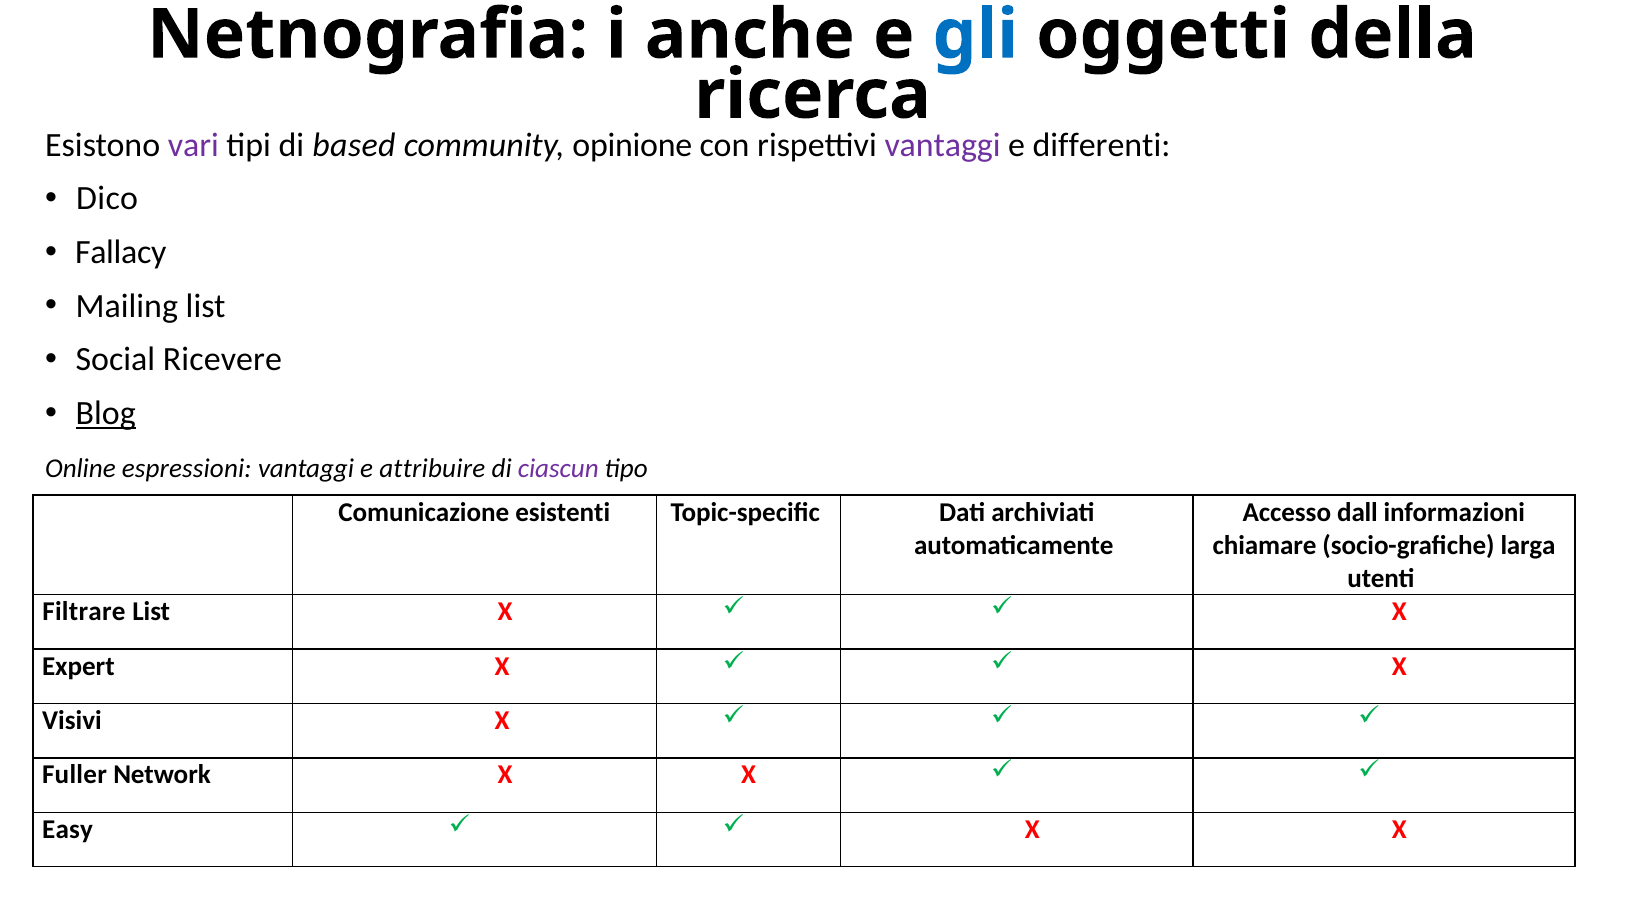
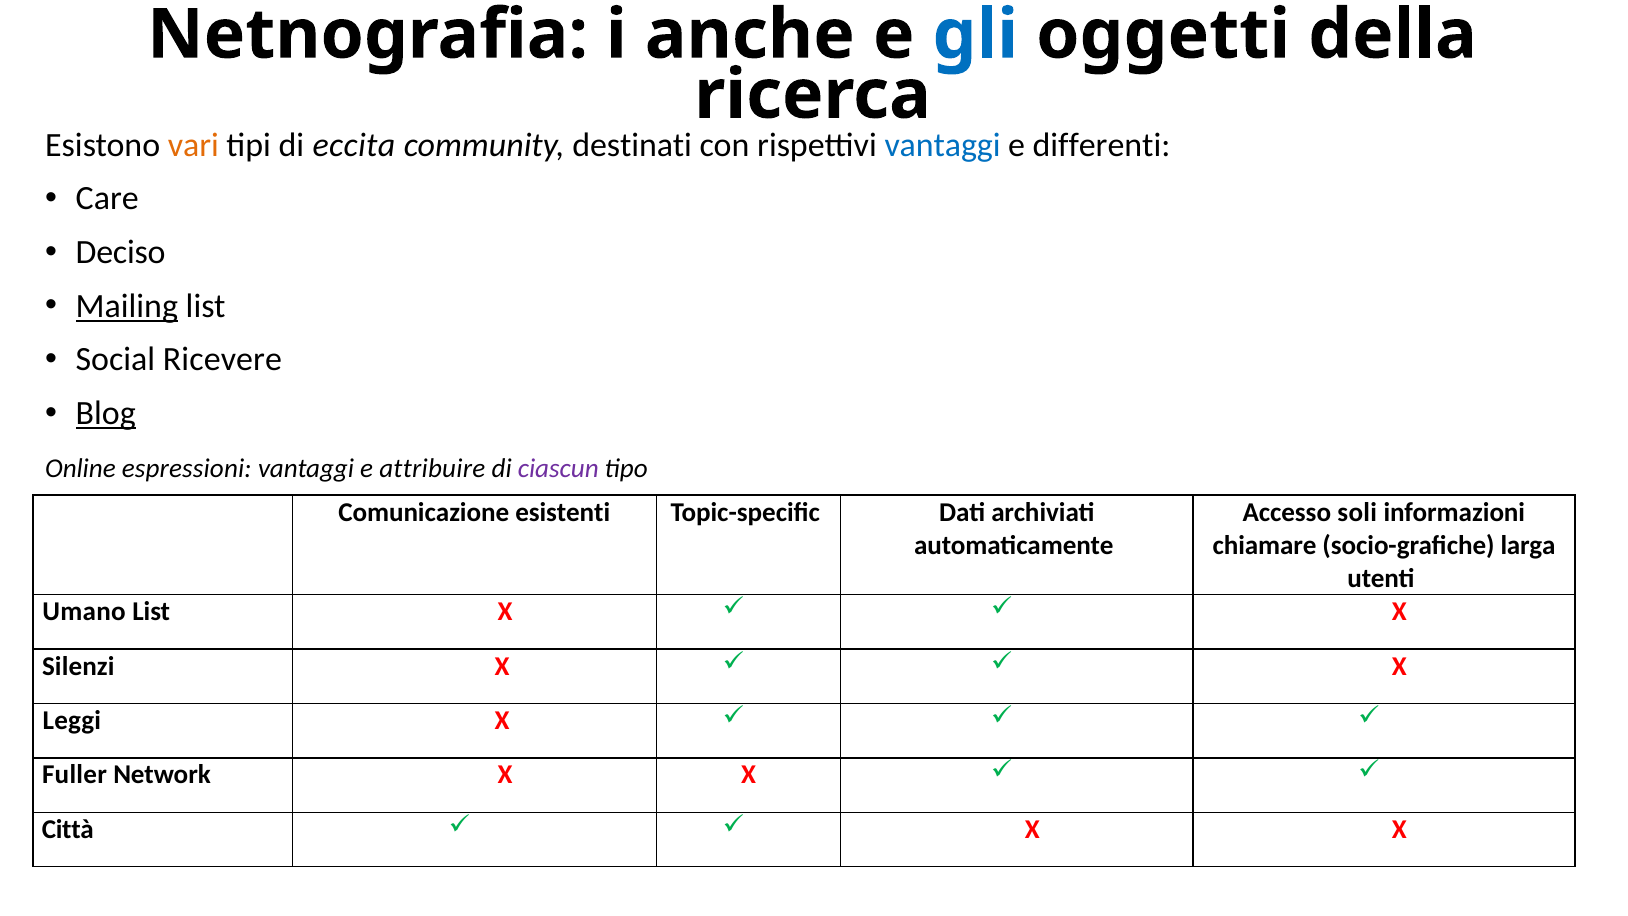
vari colour: purple -> orange
based: based -> eccita
opinione: opinione -> destinati
vantaggi at (943, 145) colour: purple -> blue
Dico: Dico -> Care
Fallacy: Fallacy -> Deciso
Mailing underline: none -> present
dall: dall -> soli
Filtrare: Filtrare -> Umano
Expert: Expert -> Silenzi
Visivi: Visivi -> Leggi
Easy: Easy -> Città
